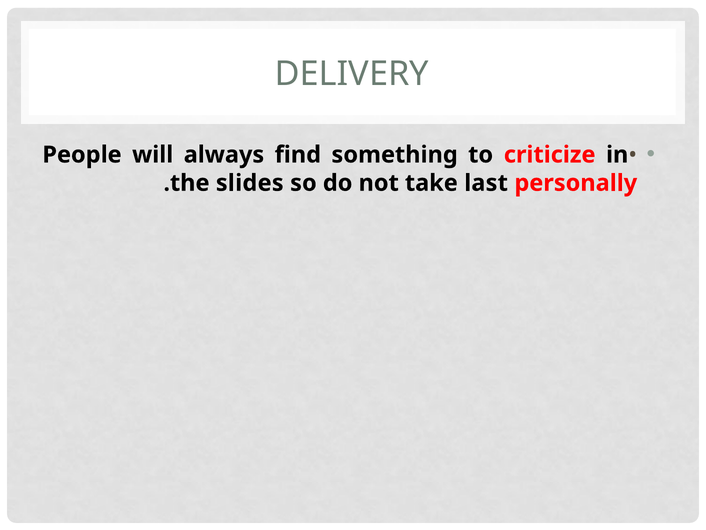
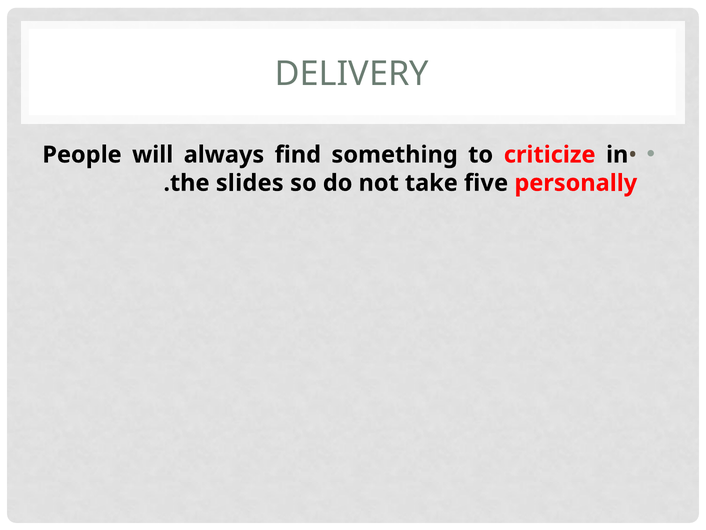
last: last -> five
